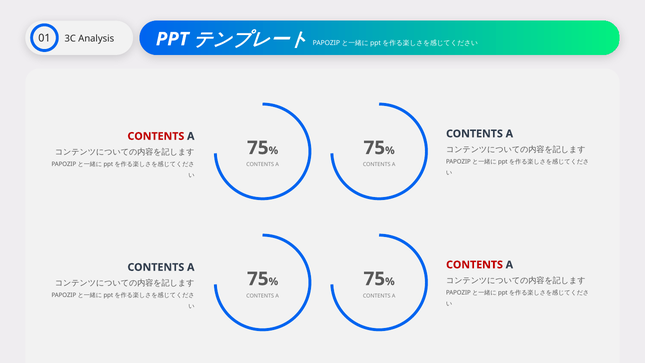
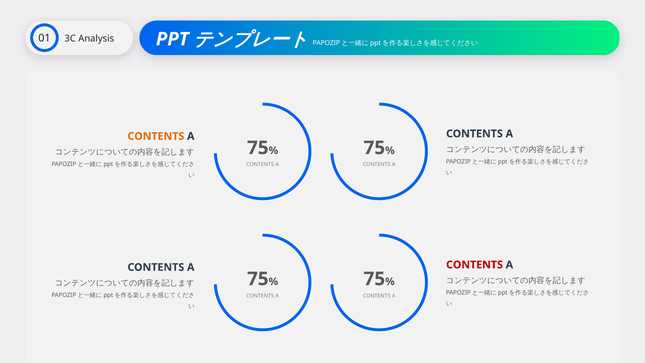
CONTENTS at (156, 136) colour: red -> orange
